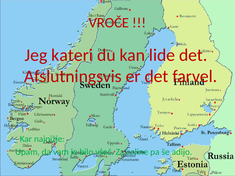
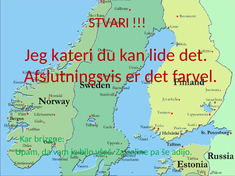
VROČE: VROČE -> STVARI
najnižje: najnižje -> brizgne
